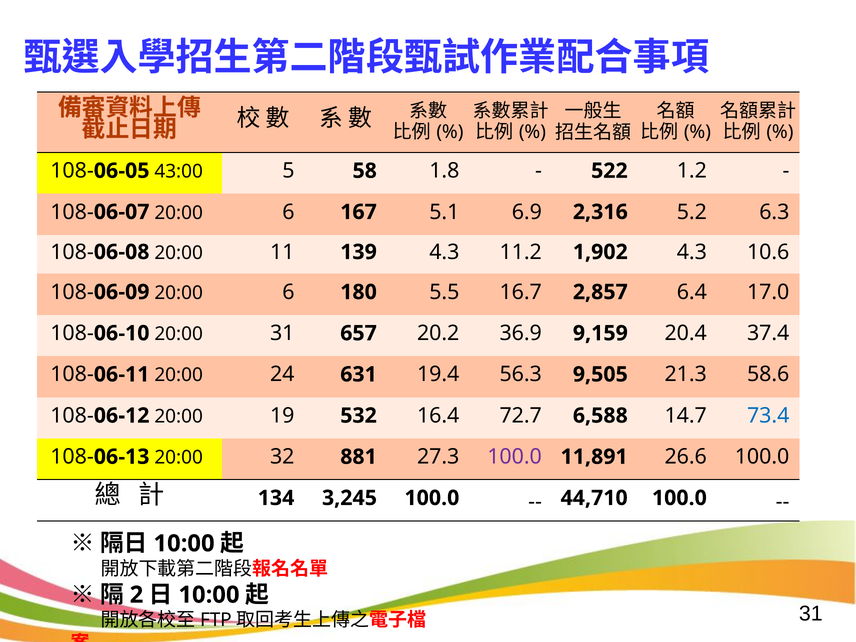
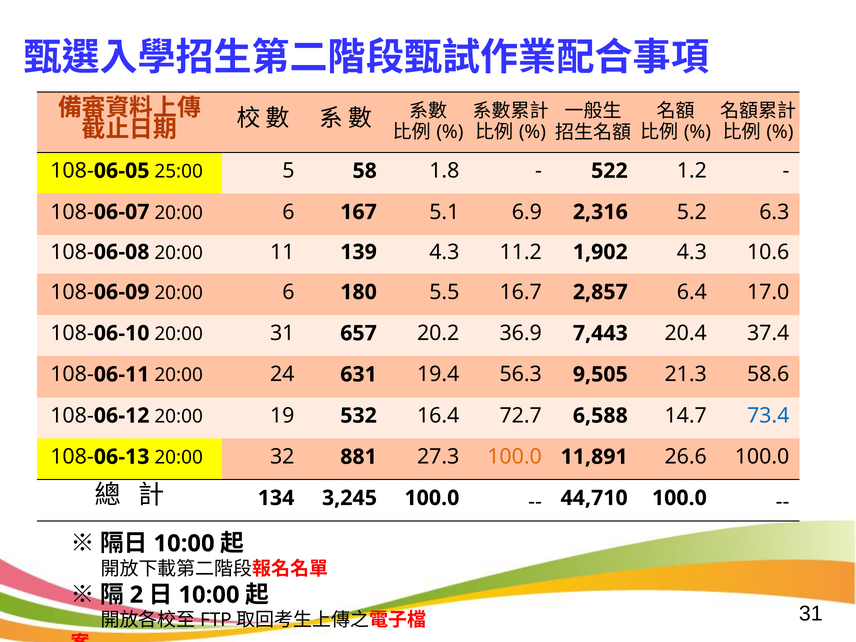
43:00: 43:00 -> 25:00
9,159: 9,159 -> 7,443
100.0 at (515, 457) colour: purple -> orange
